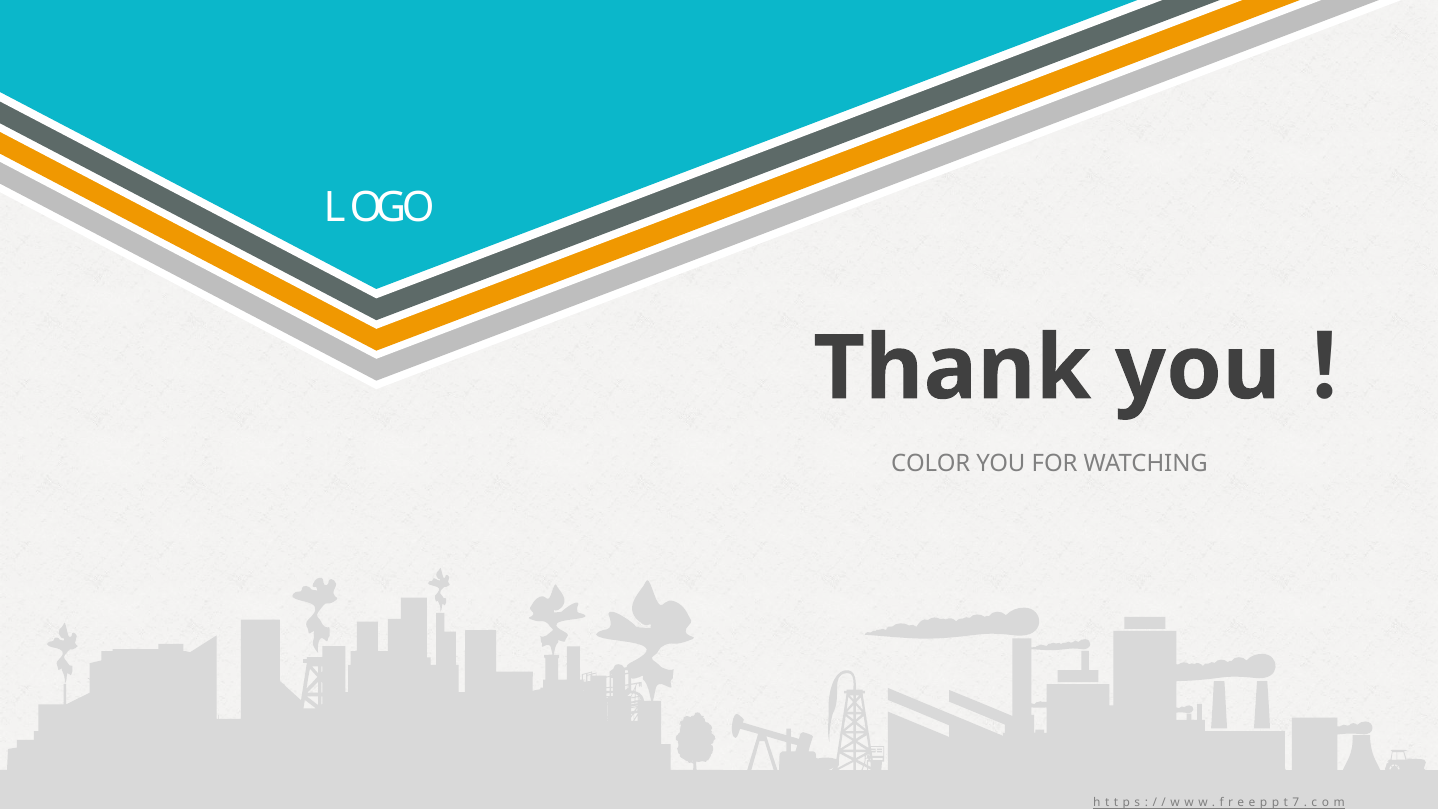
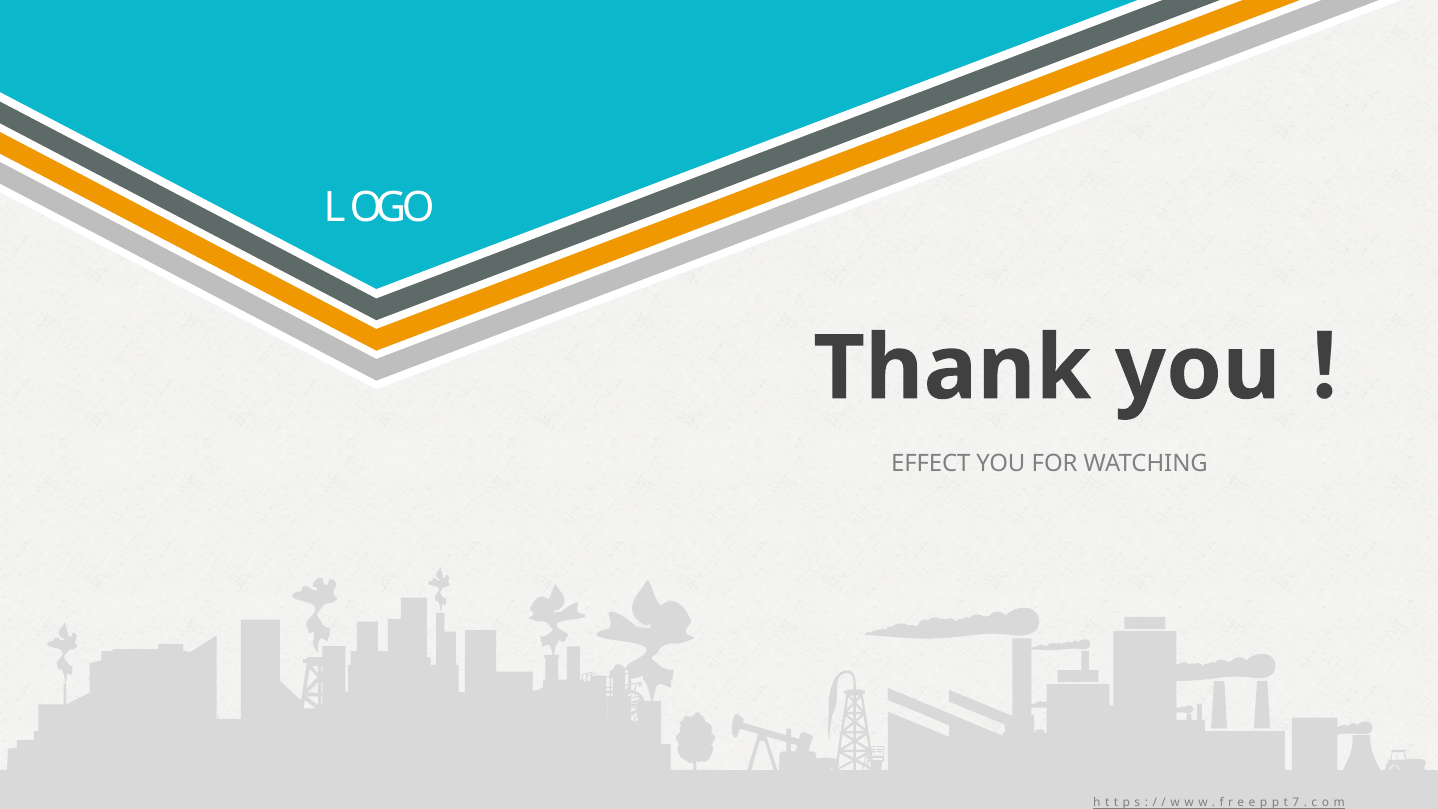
COLOR: COLOR -> EFFECT
